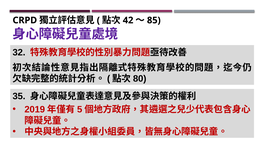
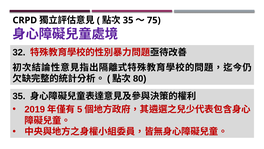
42 at (128, 20): 42 -> 35
85: 85 -> 75
